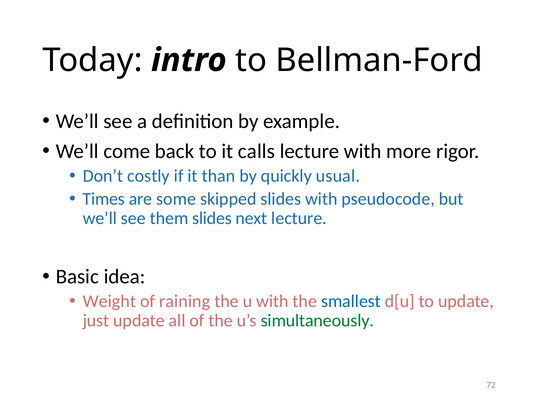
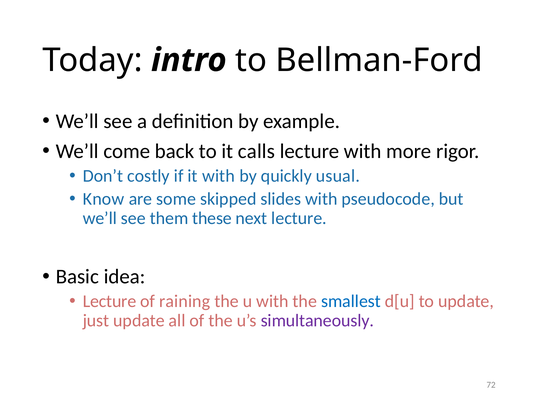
it than: than -> with
Times: Times -> Know
them slides: slides -> these
Weight at (109, 302): Weight -> Lecture
simultaneously colour: green -> purple
